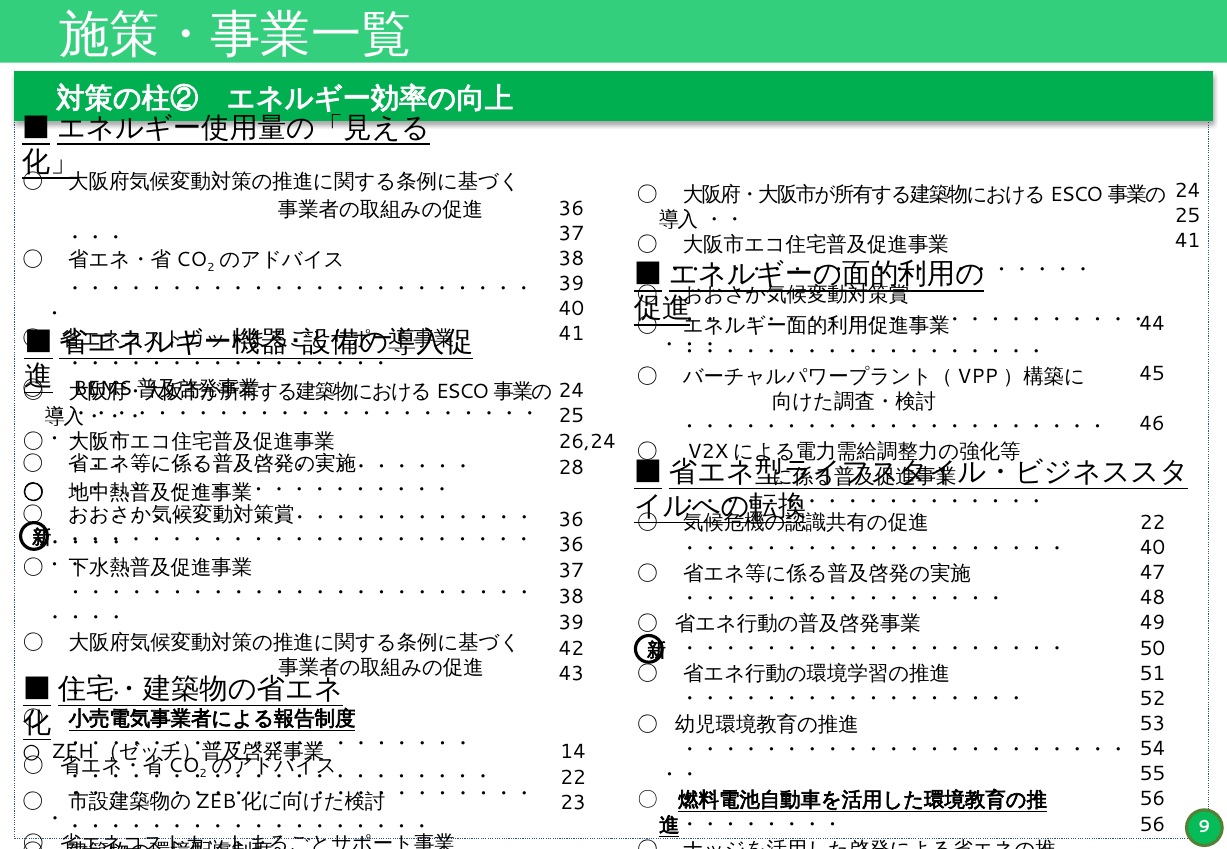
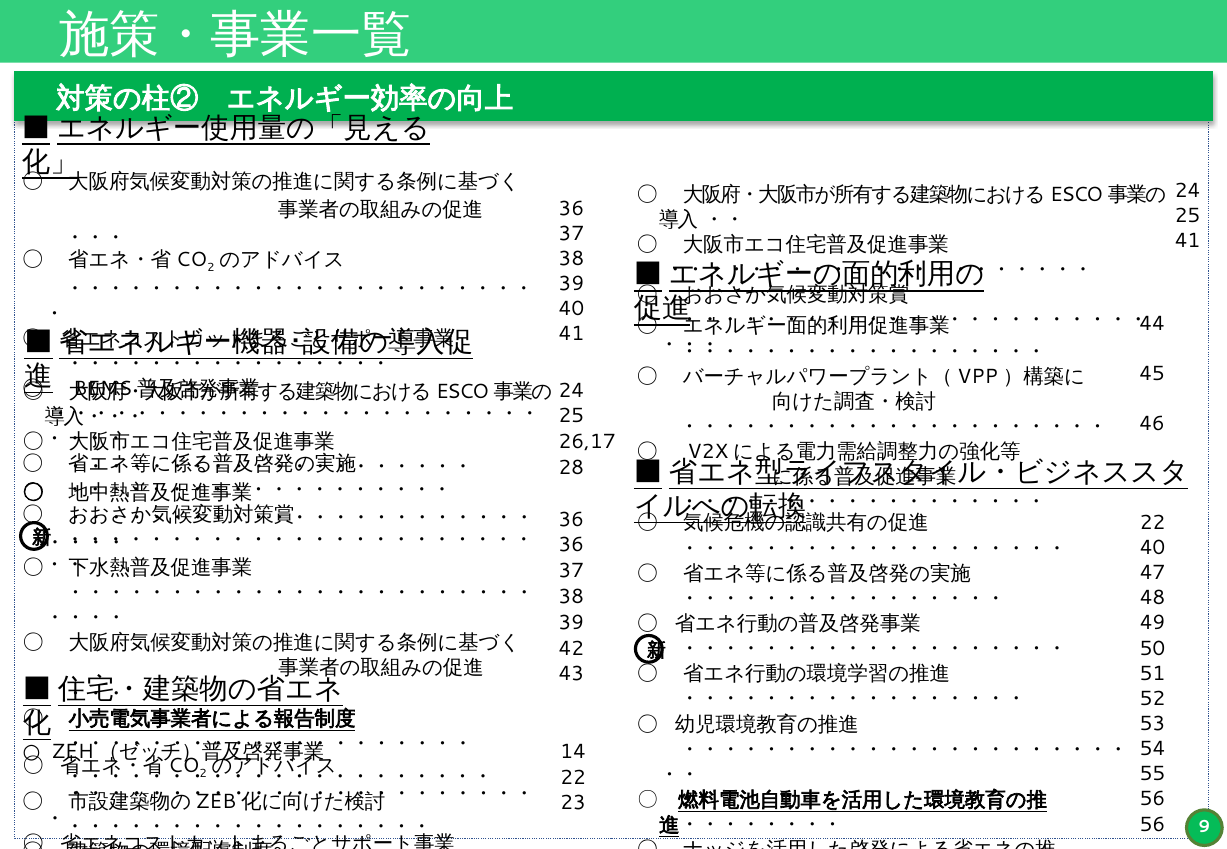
26,24: 26,24 -> 26,17
